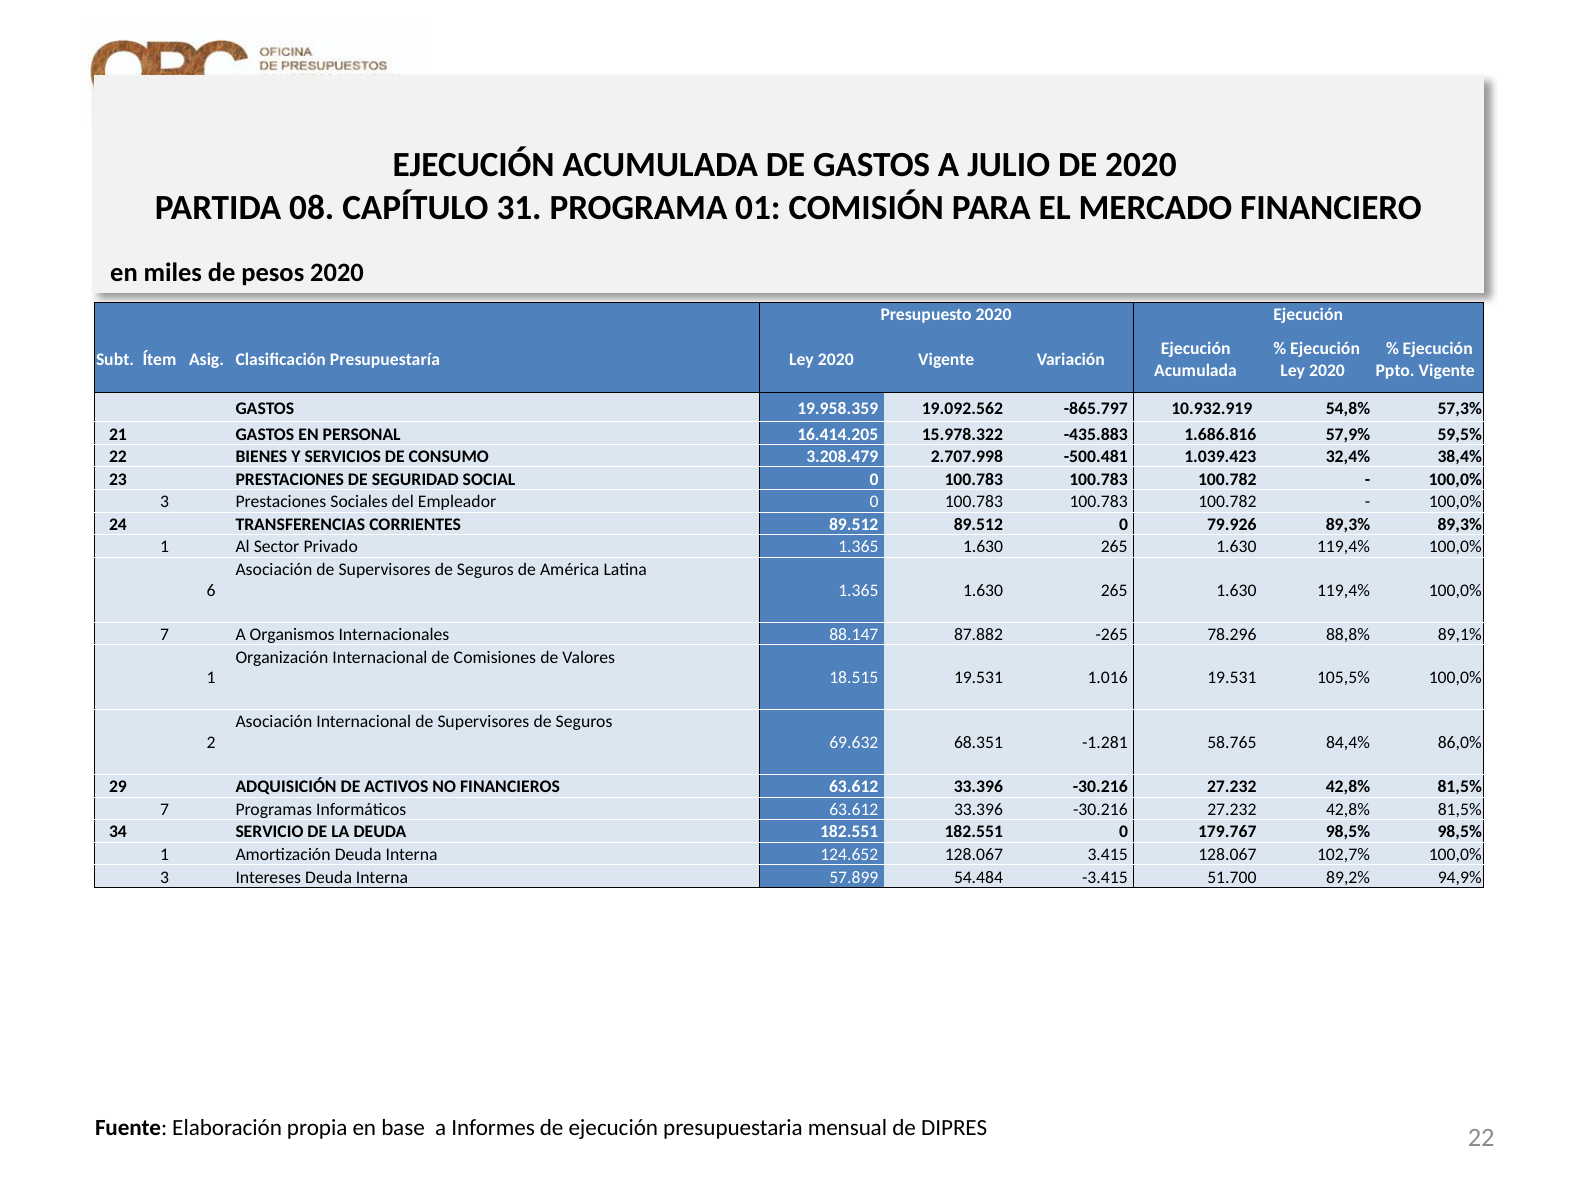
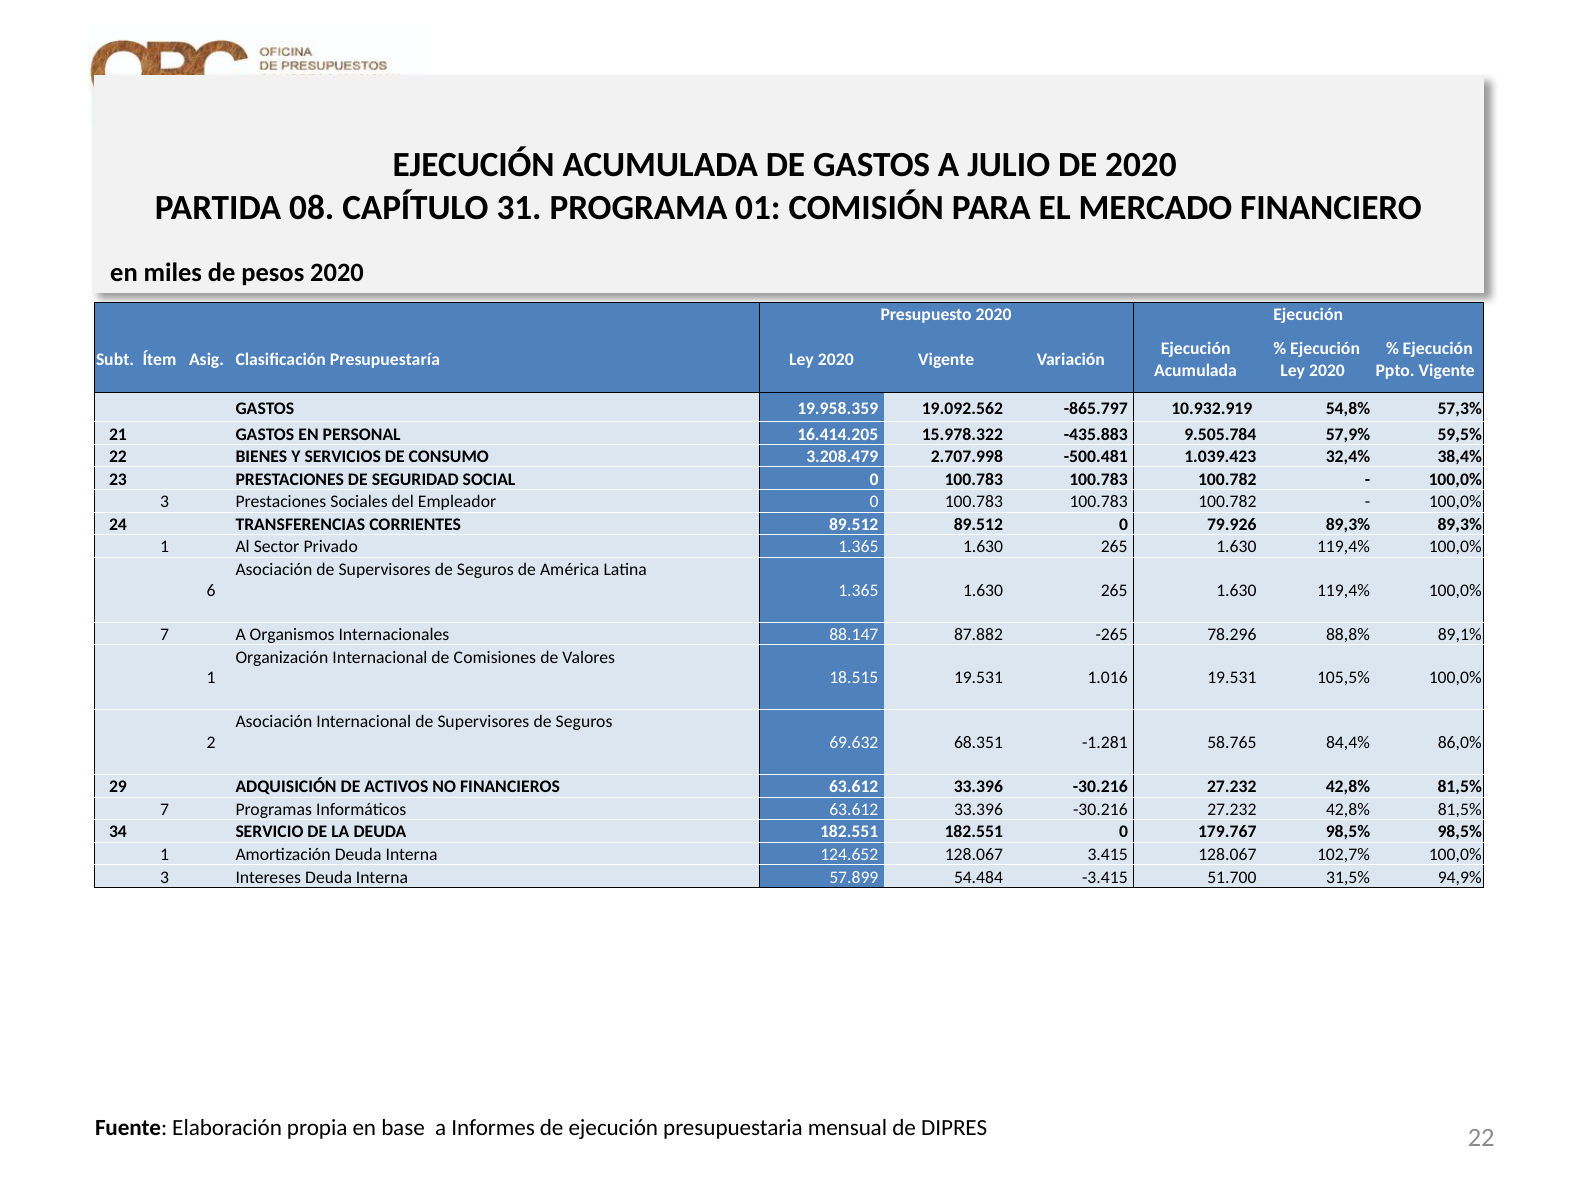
1.686.816: 1.686.816 -> 9.505.784
89,2%: 89,2% -> 31,5%
